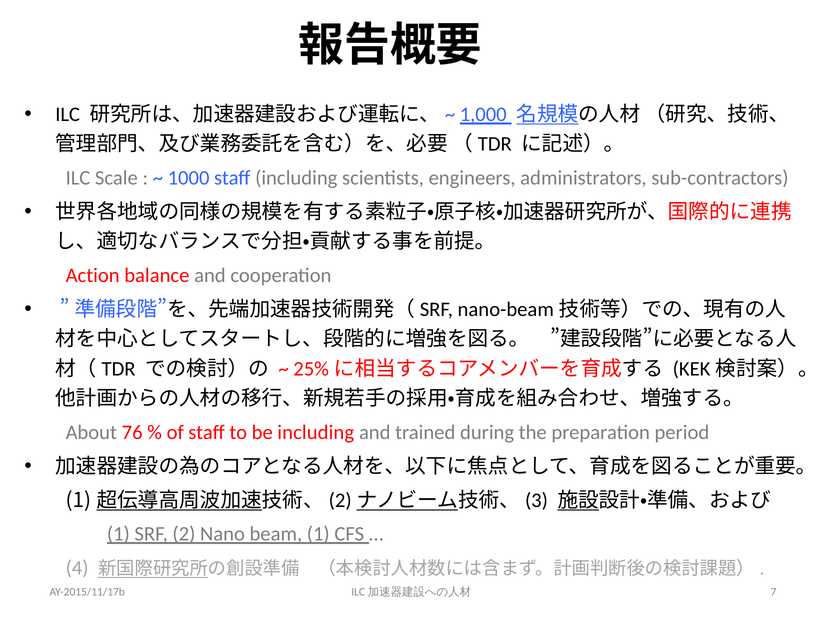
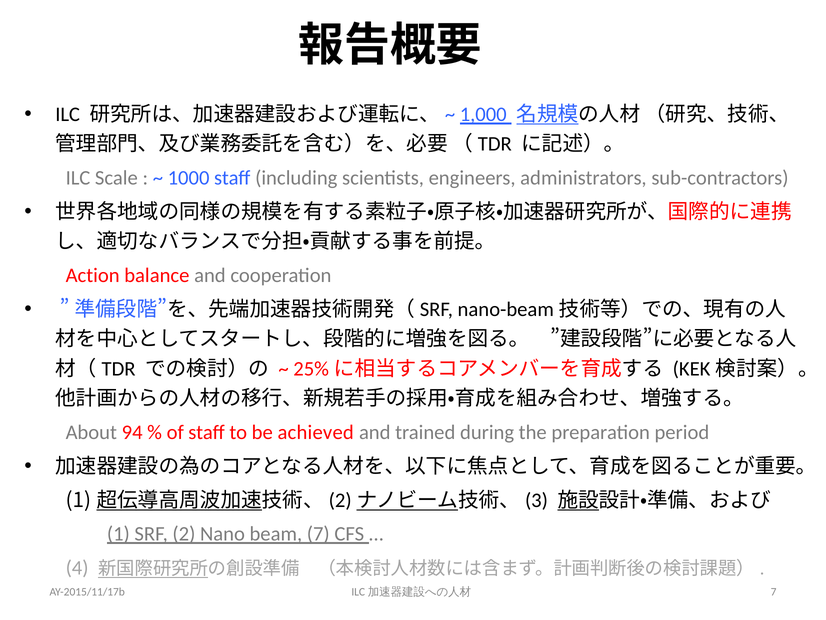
76: 76 -> 94
be including: including -> achieved
beam 1: 1 -> 7
